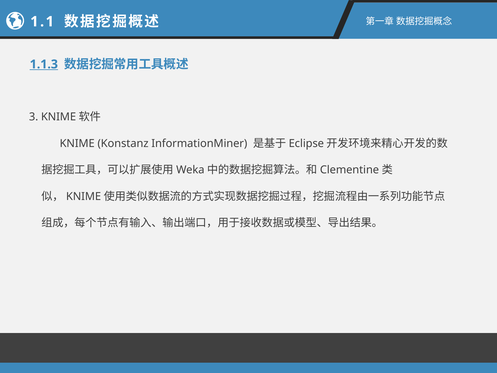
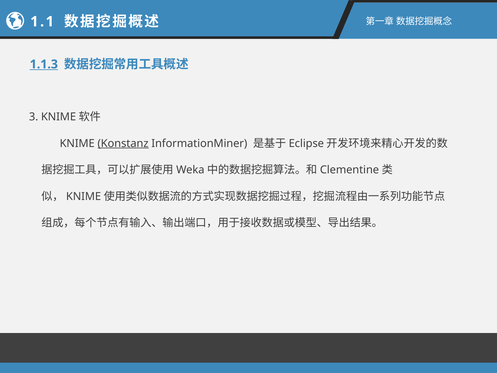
Konstanz underline: none -> present
